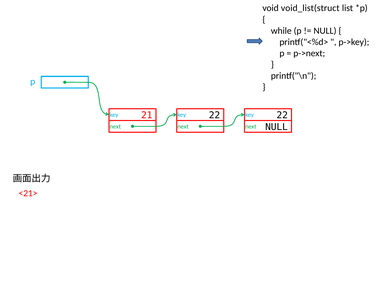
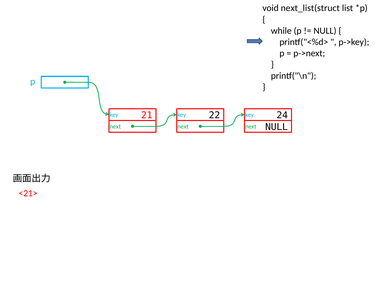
void_list(struct: void_list(struct -> next_list(struct
21 22: 22 -> 24
